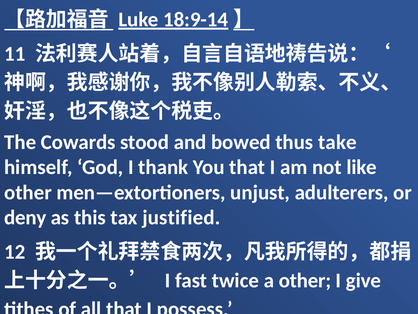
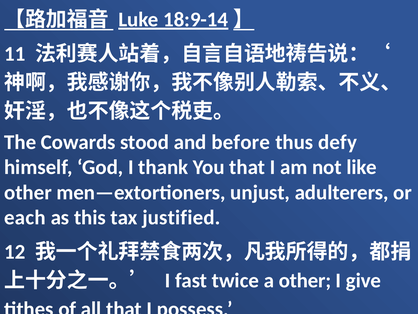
bowed: bowed -> before
take: take -> defy
deny: deny -> each
